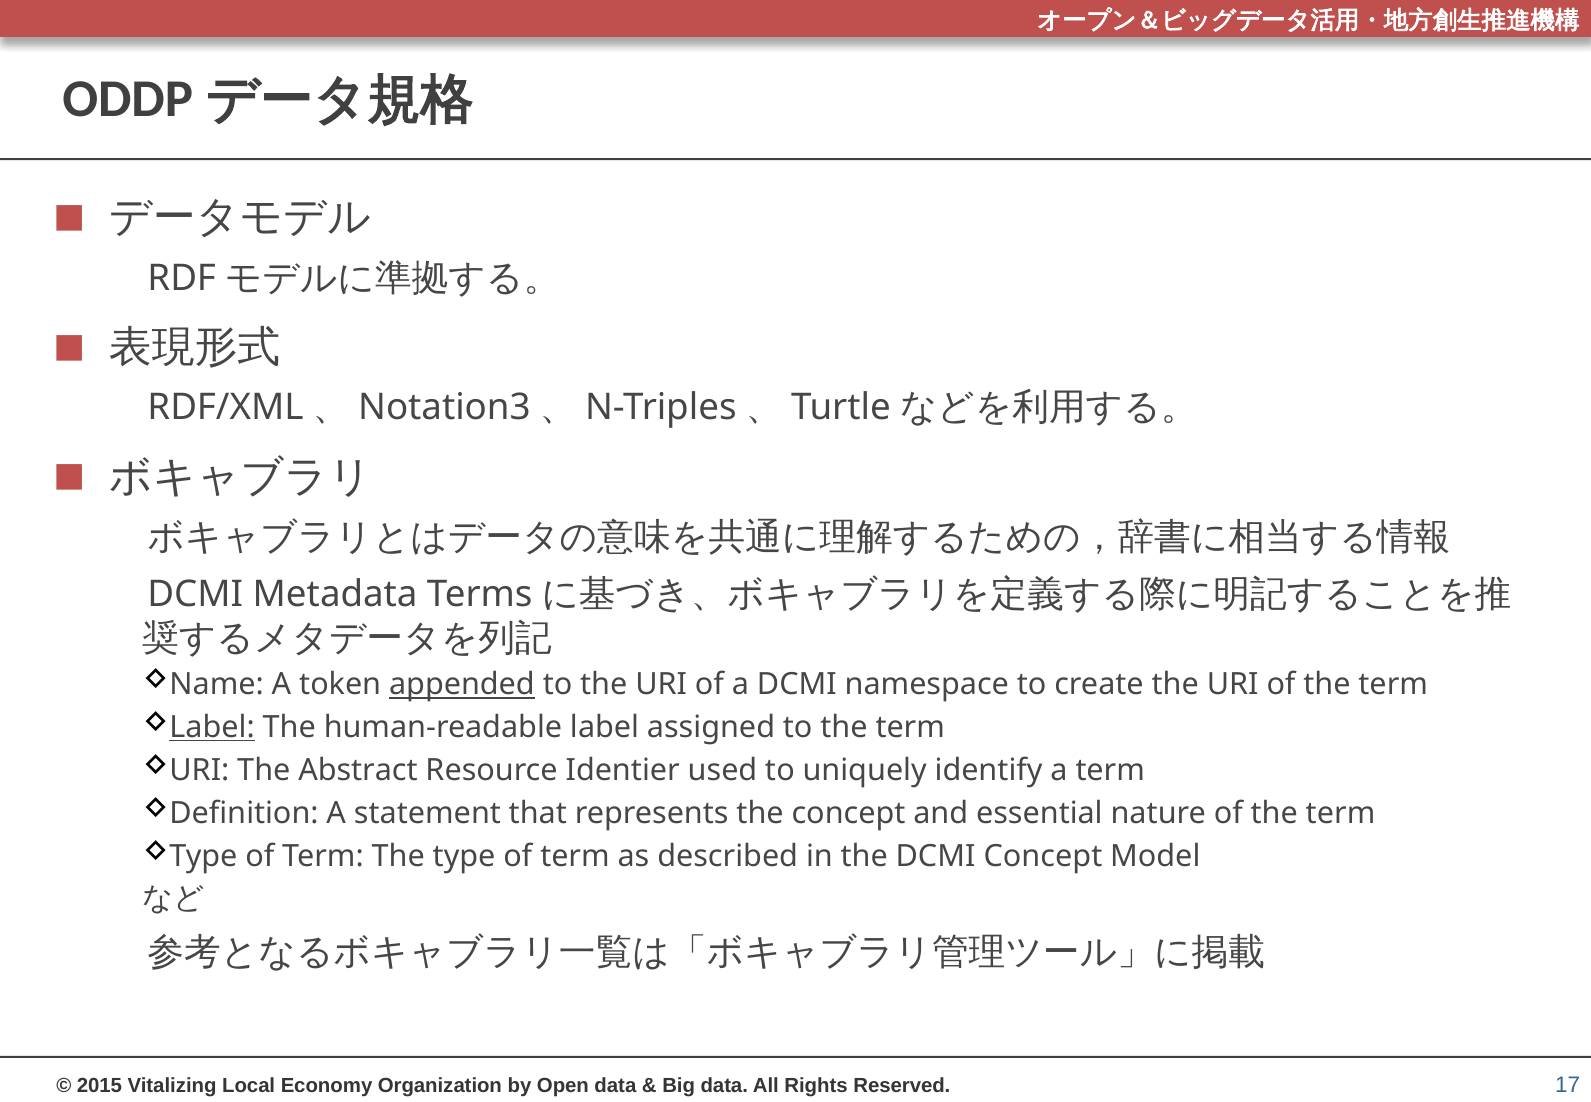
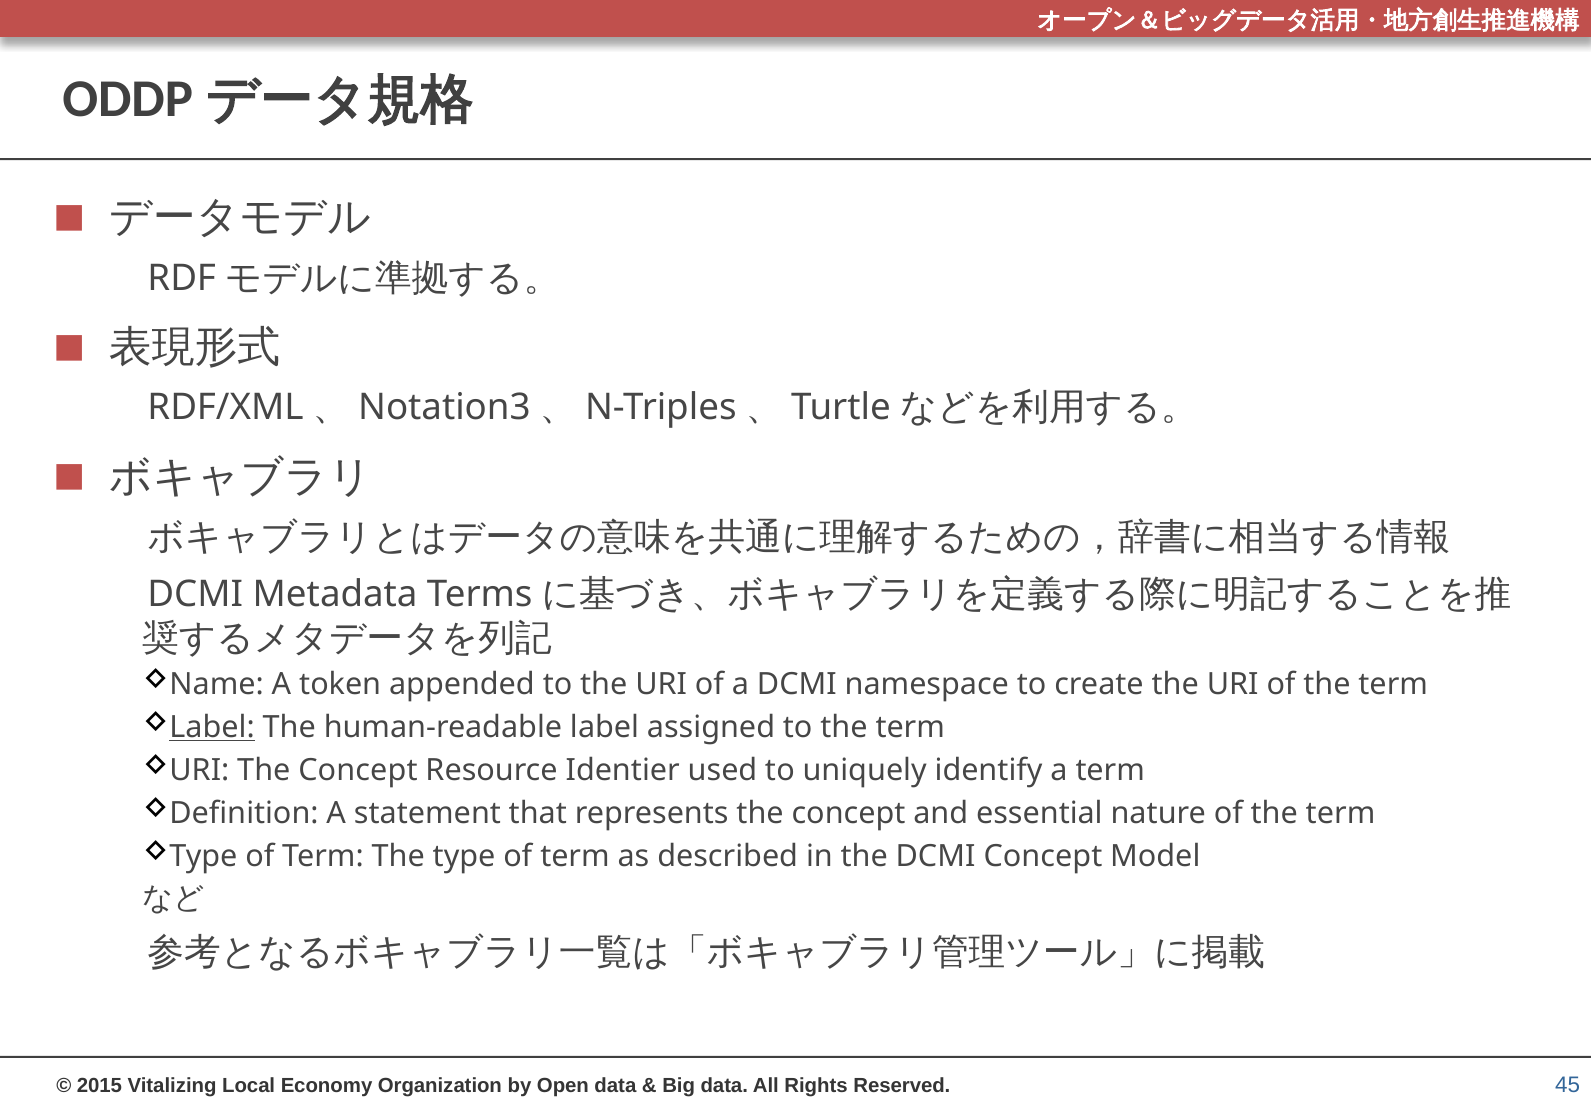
appended underline: present -> none
URI The Abstract: Abstract -> Concept
17: 17 -> 45
